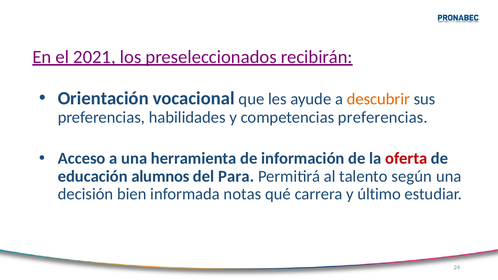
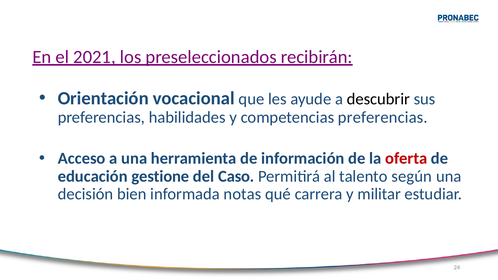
descubrir colour: orange -> black
alumnos: alumnos -> gestione
Para: Para -> Caso
último: último -> militar
